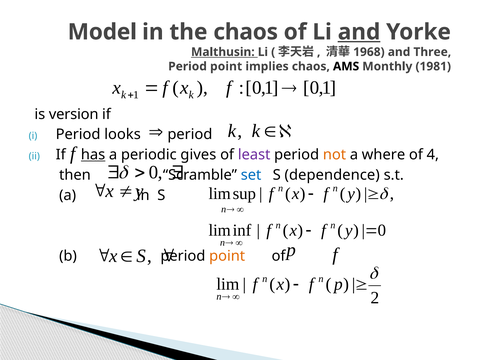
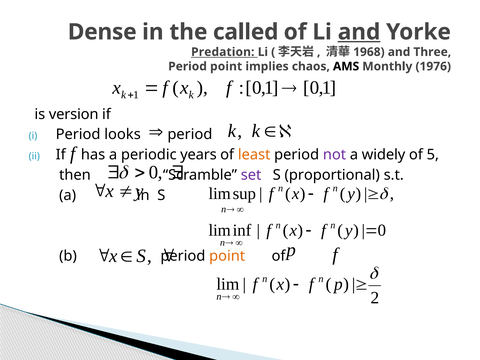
Model: Model -> Dense
the chaos: chaos -> called
Malthusin: Malthusin -> Predation
1981: 1981 -> 1976
has underline: present -> none
gives: gives -> years
least colour: purple -> orange
not colour: orange -> purple
where: where -> widely
4: 4 -> 5
set colour: blue -> purple
dependence: dependence -> proportional
